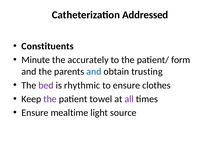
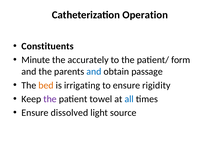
Addressed: Addressed -> Operation
trusting: trusting -> passage
bed colour: purple -> orange
rhythmic: rhythmic -> irrigating
clothes: clothes -> rigidity
all colour: purple -> blue
mealtime: mealtime -> dissolved
